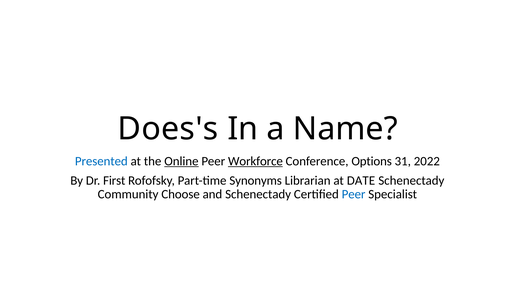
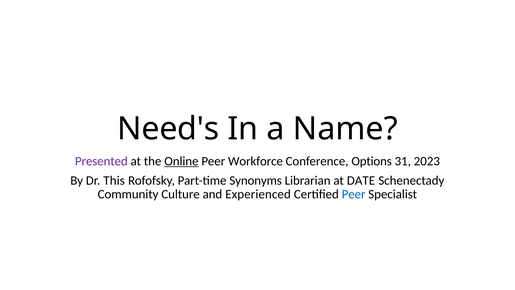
Does's: Does's -> Need's
Presented colour: blue -> purple
Workforce underline: present -> none
2022: 2022 -> 2023
First: First -> This
Choose: Choose -> Culture
and Schenectady: Schenectady -> Experienced
